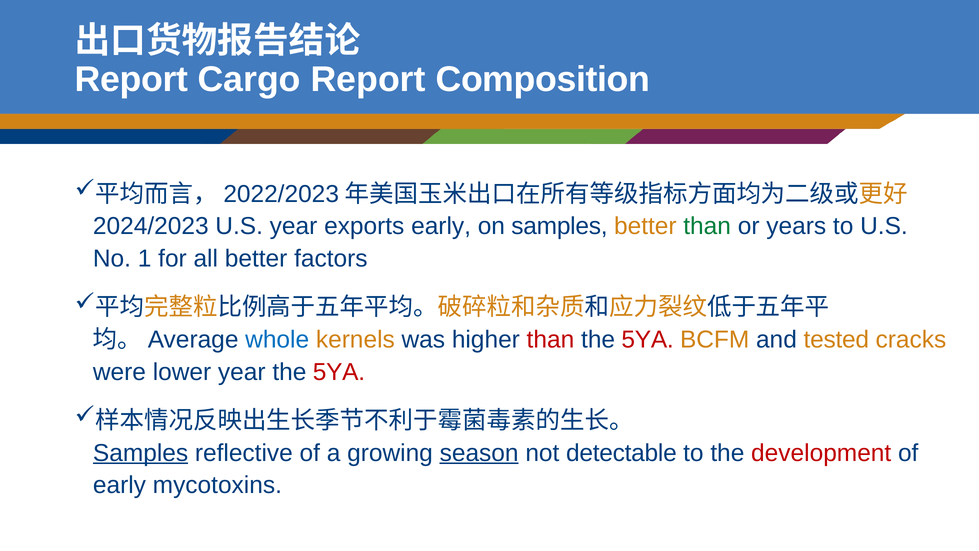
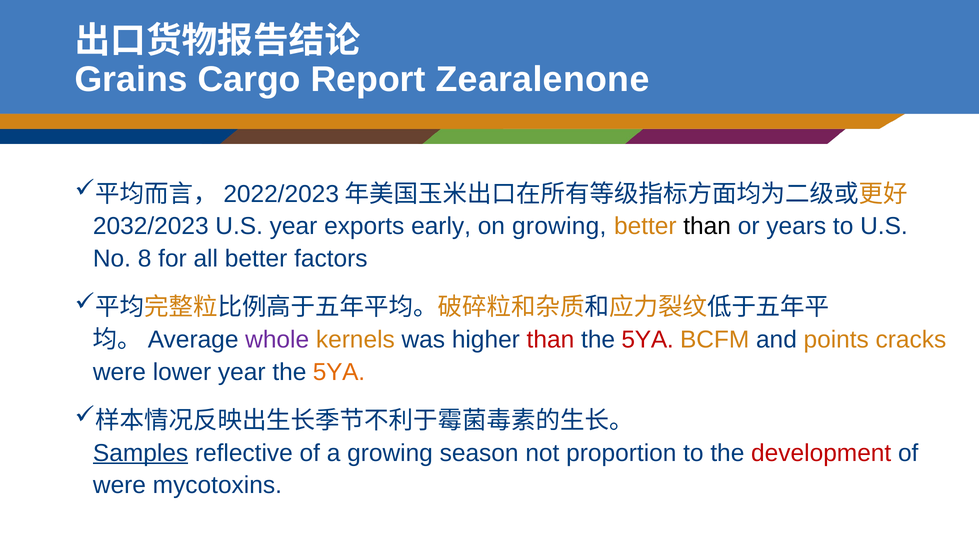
Report at (131, 80): Report -> Grains
Composition: Composition -> Zearalenone
2024/2023: 2024/2023 -> 2032/2023
on samples: samples -> growing
than at (707, 226) colour: green -> black
1: 1 -> 8
whole colour: blue -> purple
tested: tested -> points
5YA at (339, 372) colour: red -> orange
season underline: present -> none
detectable: detectable -> proportion
early at (119, 485): early -> were
